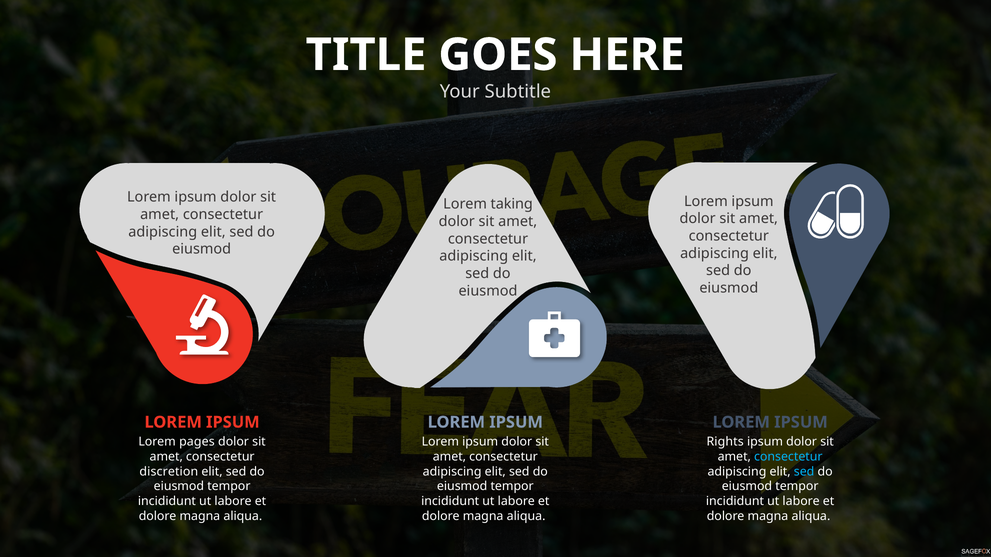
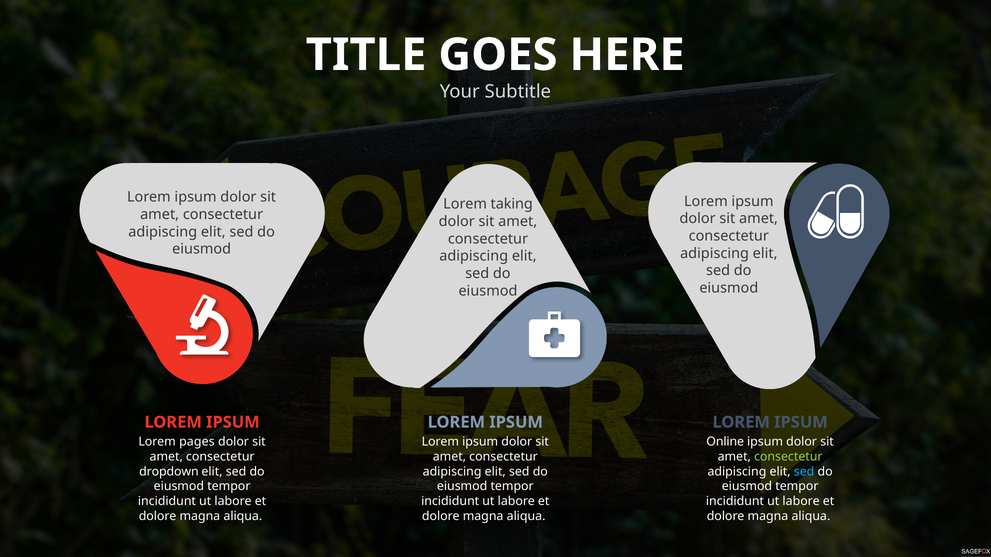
Rights: Rights -> Online
consectetur at (788, 457) colour: light blue -> light green
discretion: discretion -> dropdown
